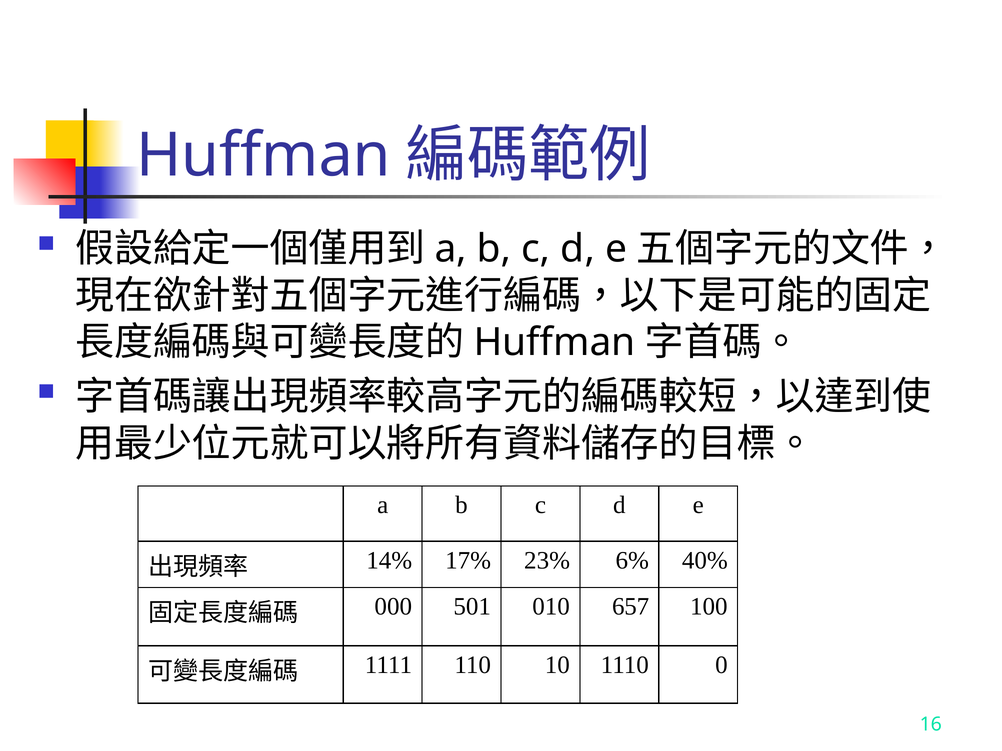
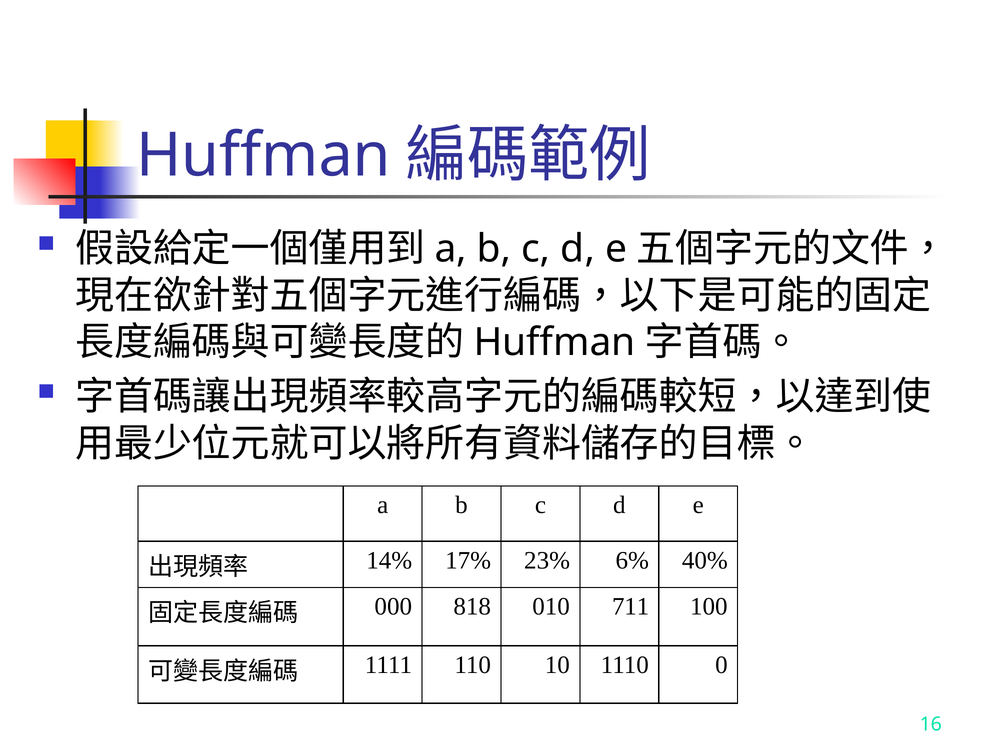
501: 501 -> 818
657: 657 -> 711
